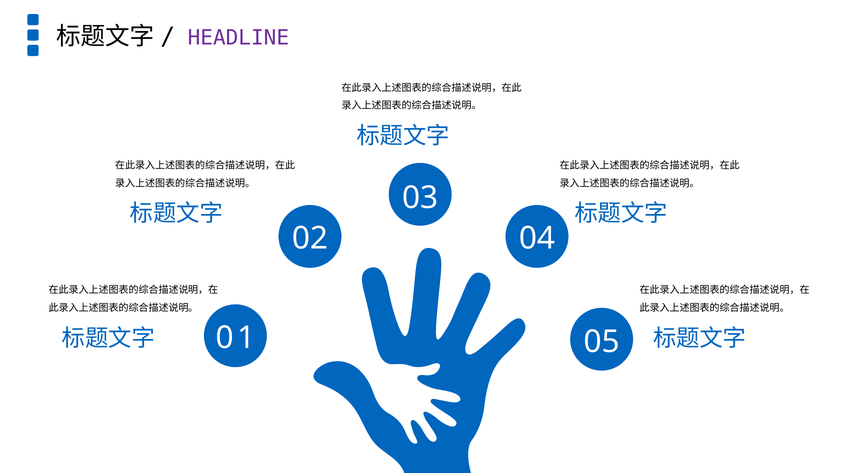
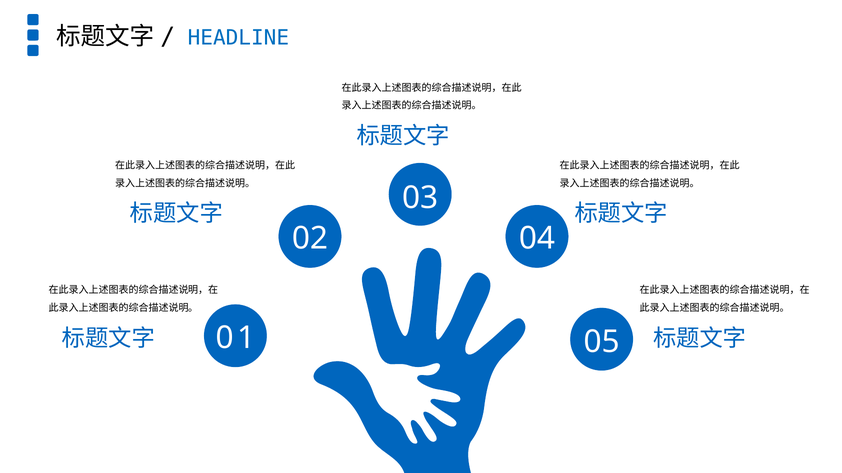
HEADLINE colour: purple -> blue
